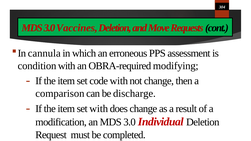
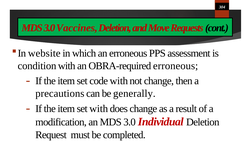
cannula: cannula -> website
OBRA-required modifying: modifying -> erroneous
comparison: comparison -> precautions
discharge: discharge -> generally
